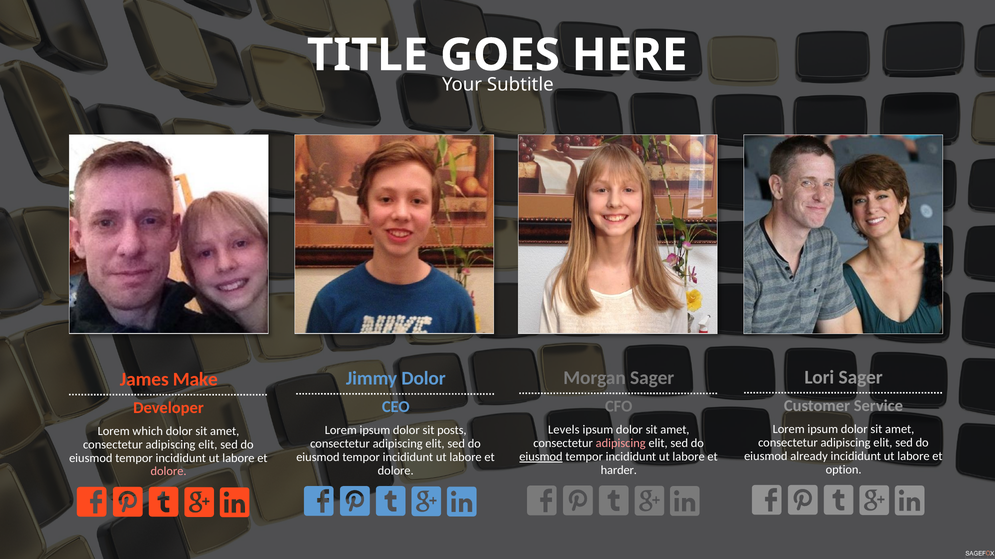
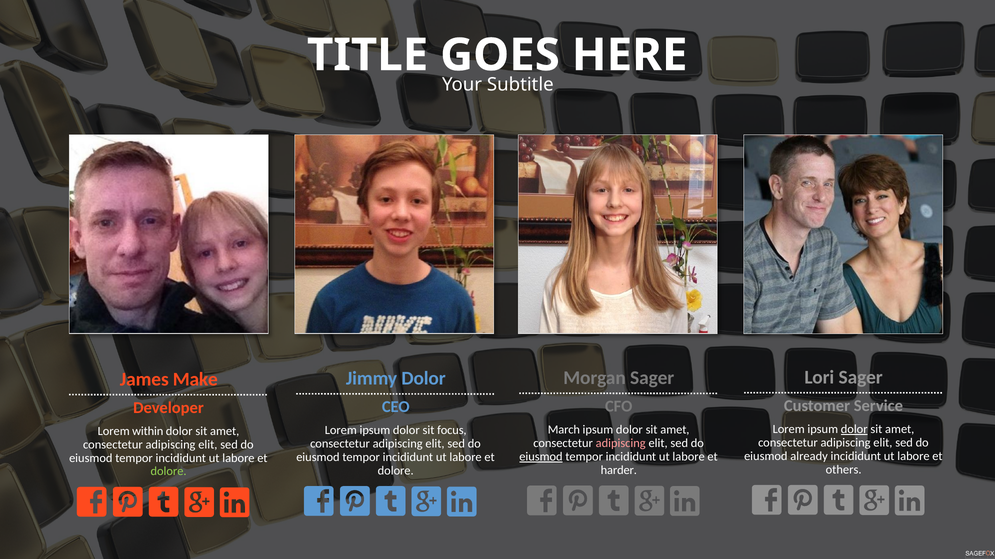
dolor at (854, 430) underline: none -> present
Levels: Levels -> March
posts: posts -> focus
which: which -> within
option: option -> others
dolore at (169, 472) colour: pink -> light green
